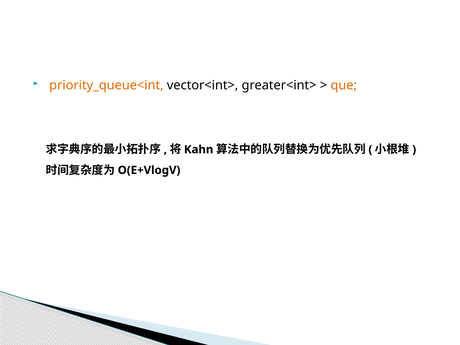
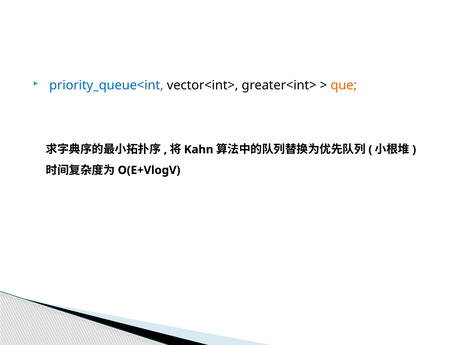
priority_queue<int colour: orange -> blue
